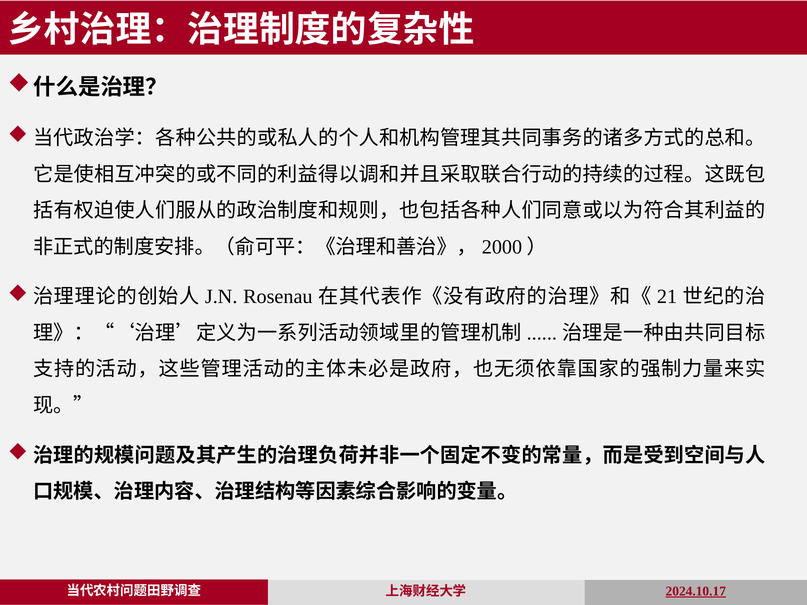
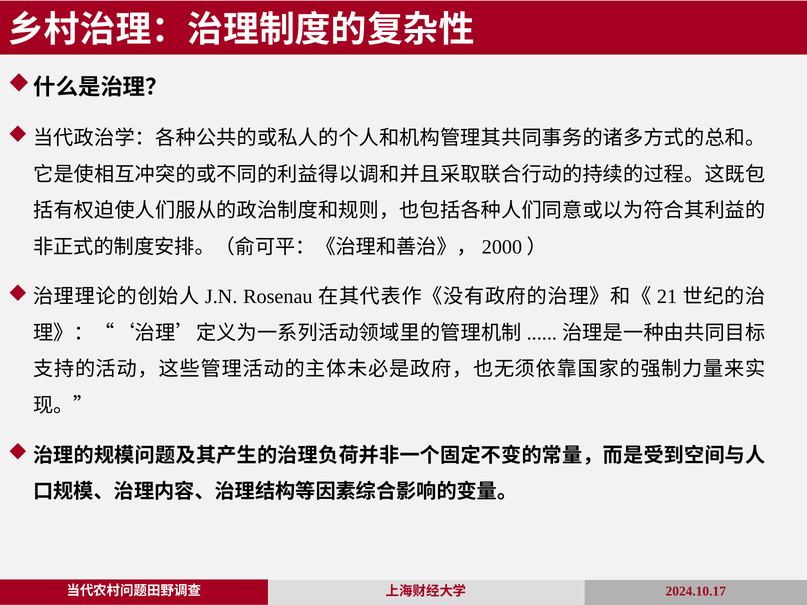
2024.10.17 underline: present -> none
